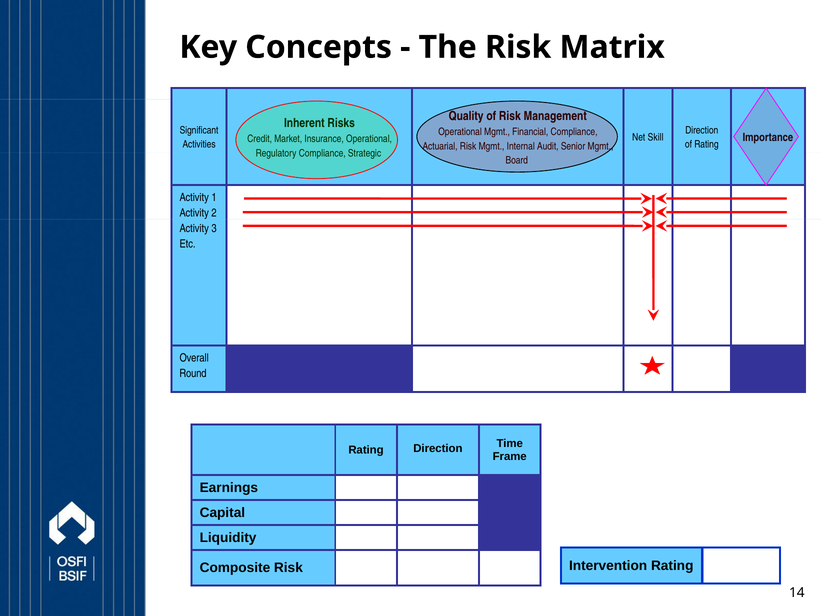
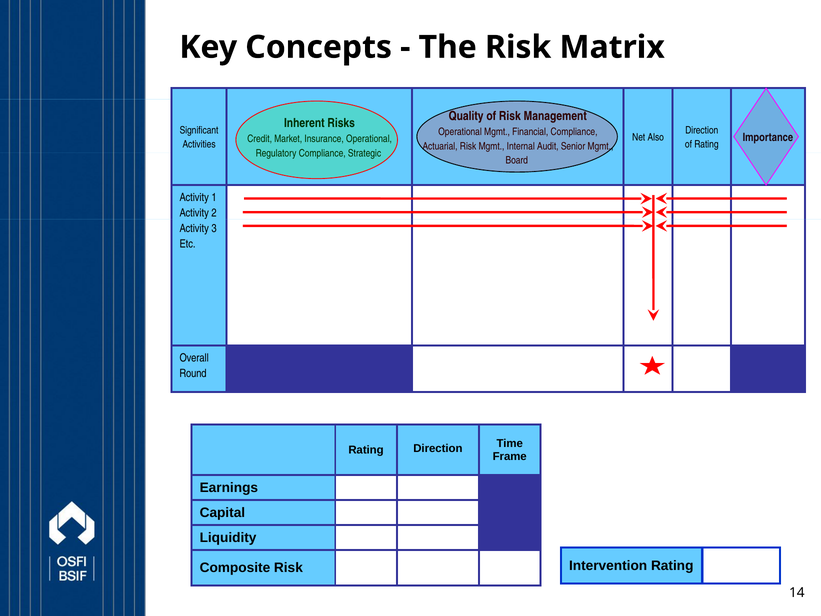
Skill: Skill -> Also
